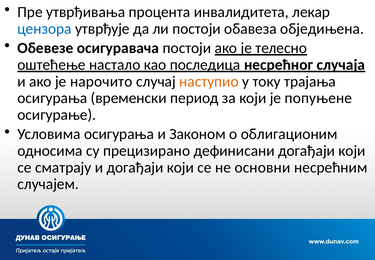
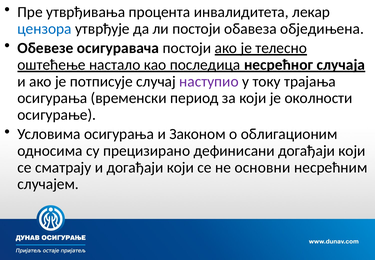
нарочито: нарочито -> потписује
наступио colour: orange -> purple
попуњене: попуњене -> околности
